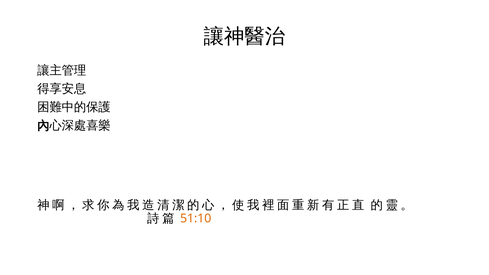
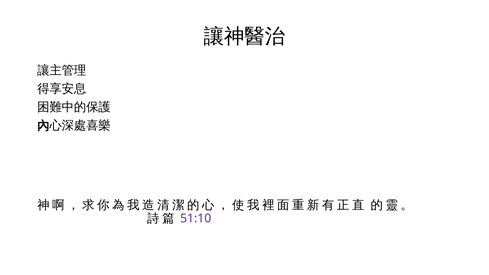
51:10 colour: orange -> purple
